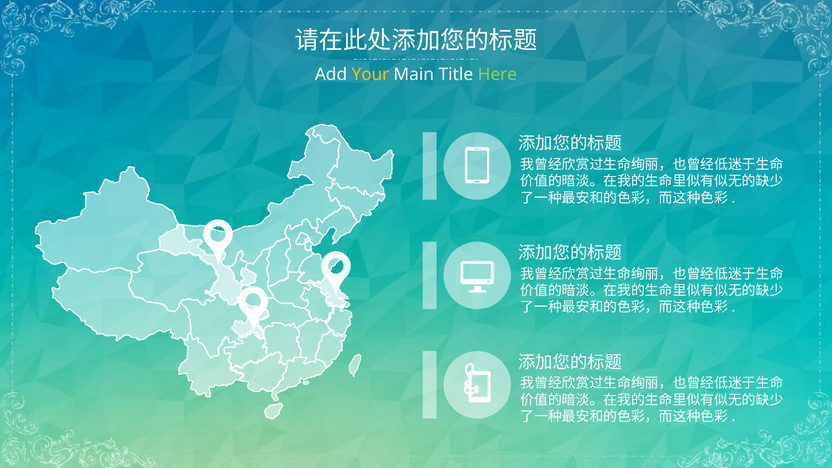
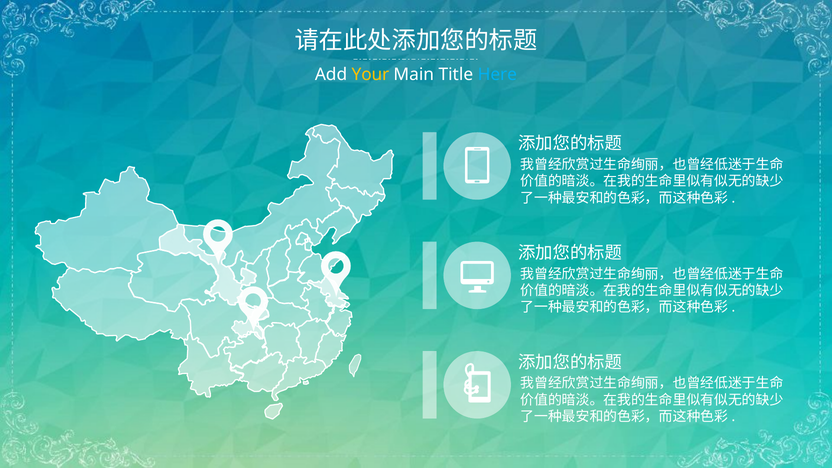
Here colour: light green -> light blue
